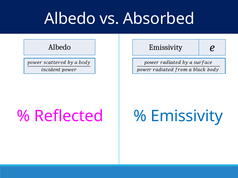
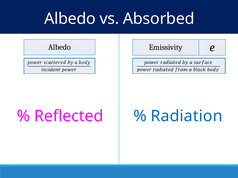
Emissivity at (187, 116): Emissivity -> Radiation
